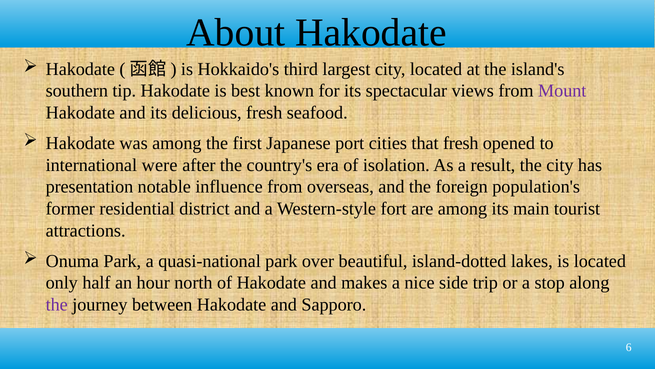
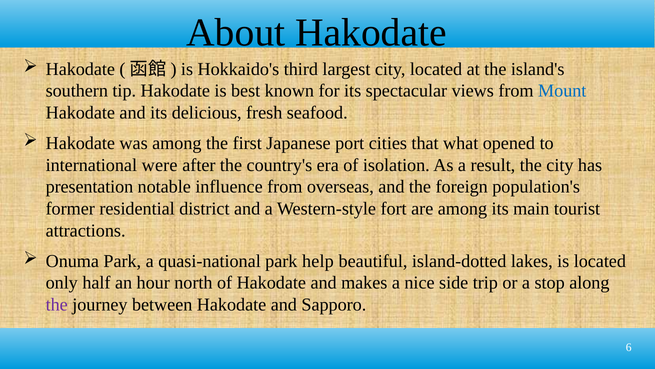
Mount colour: purple -> blue
that fresh: fresh -> what
over: over -> help
